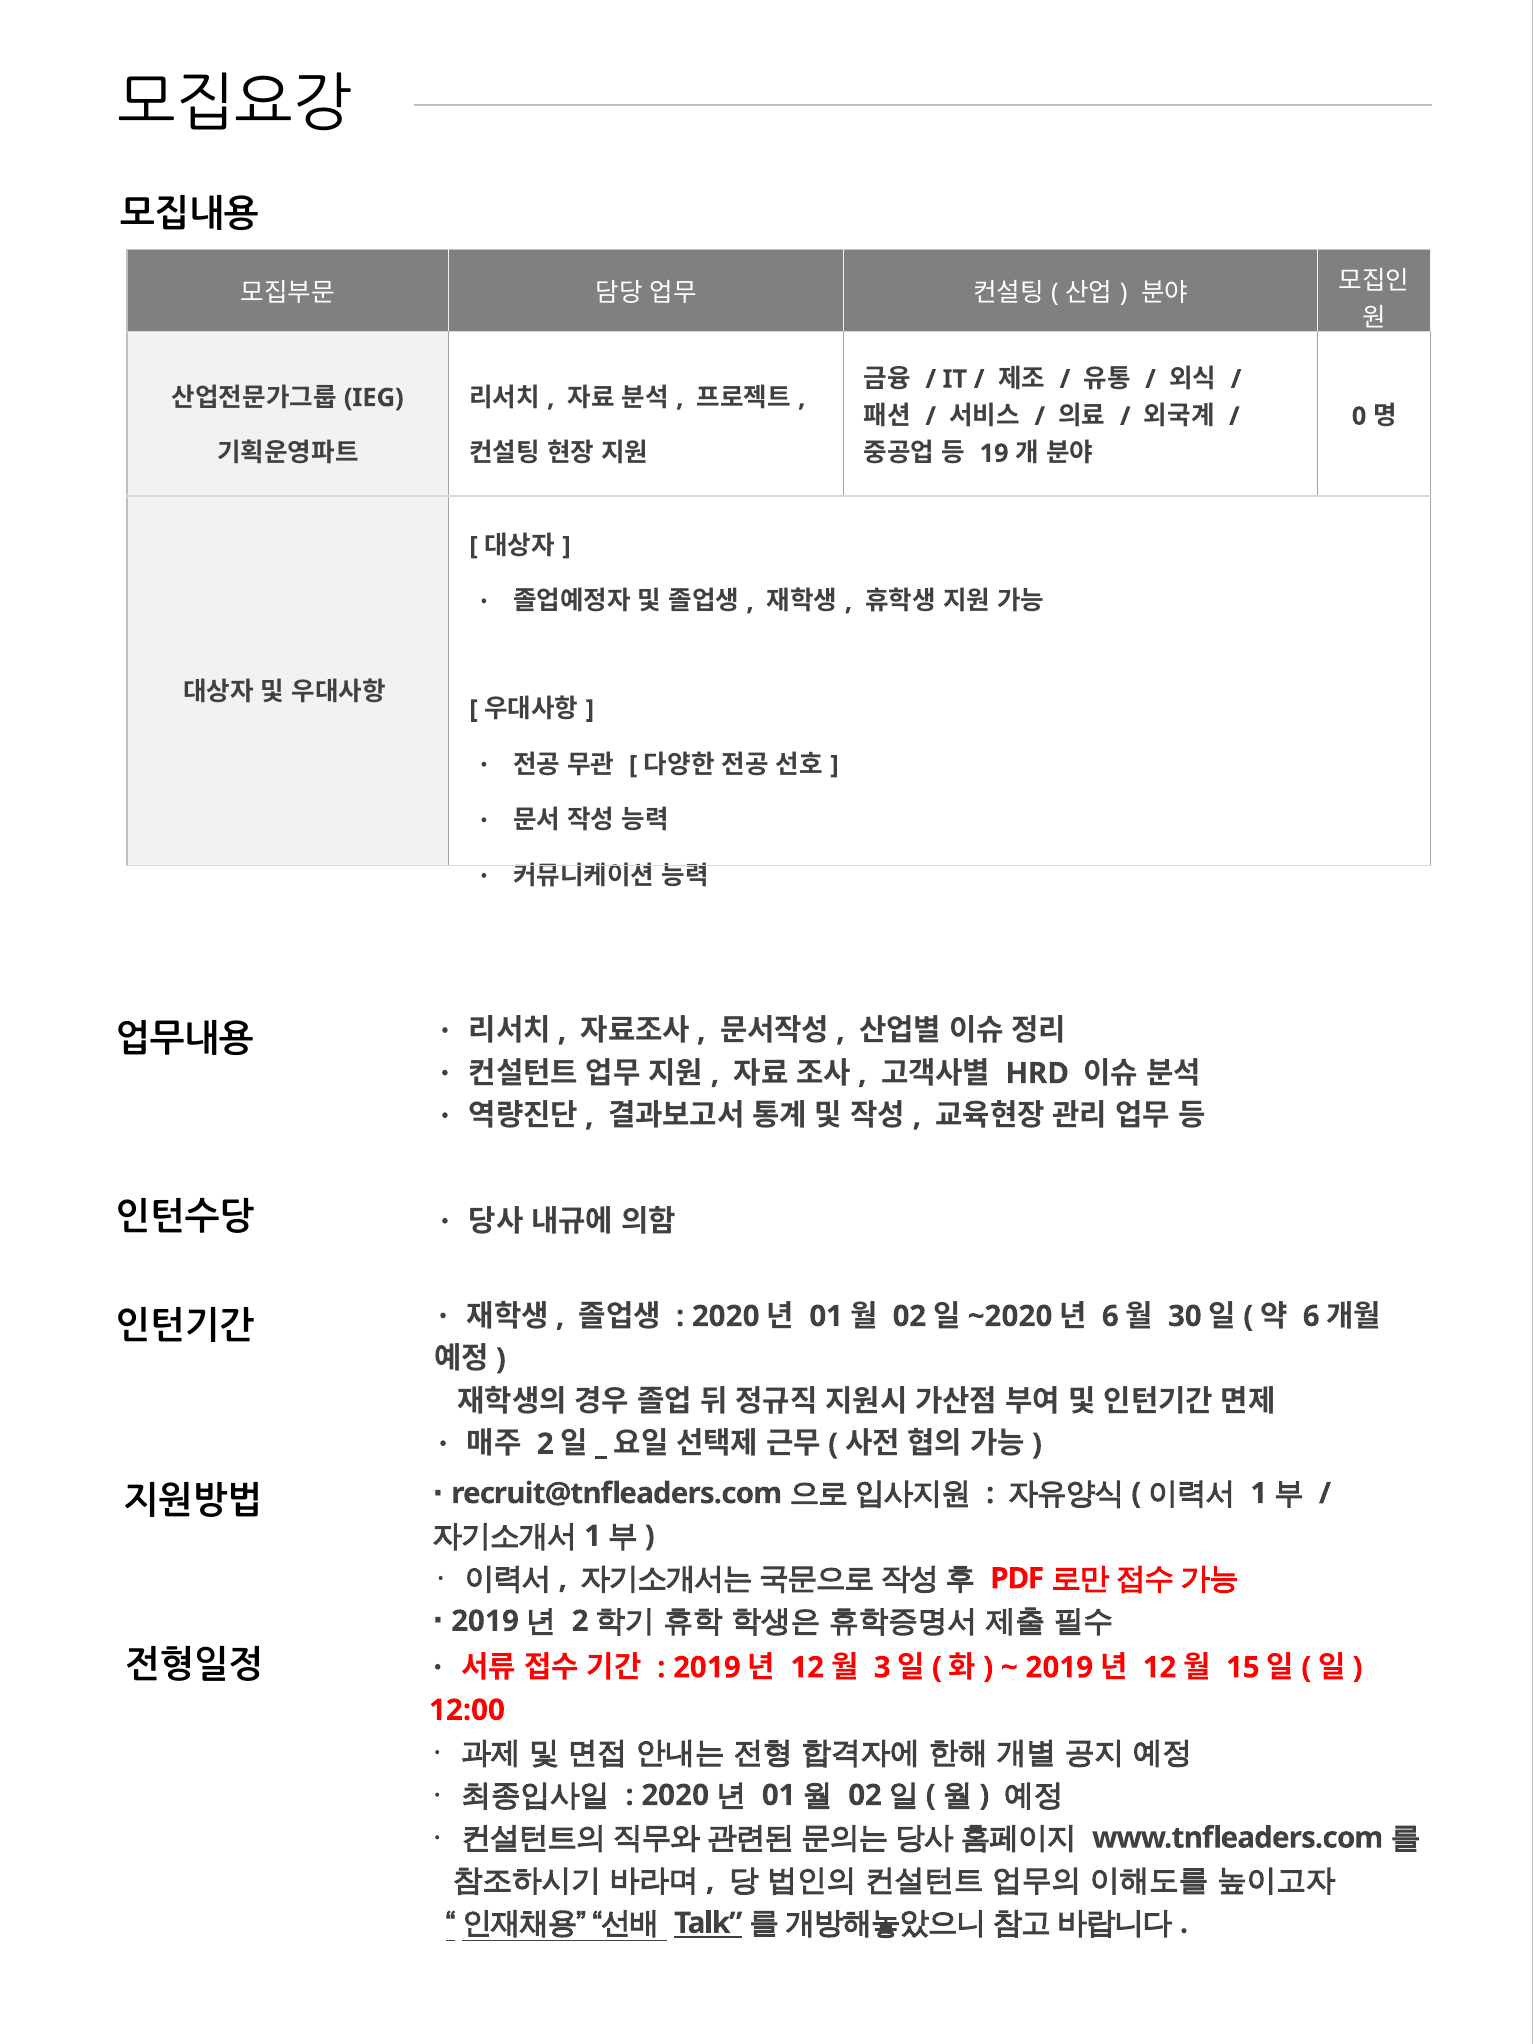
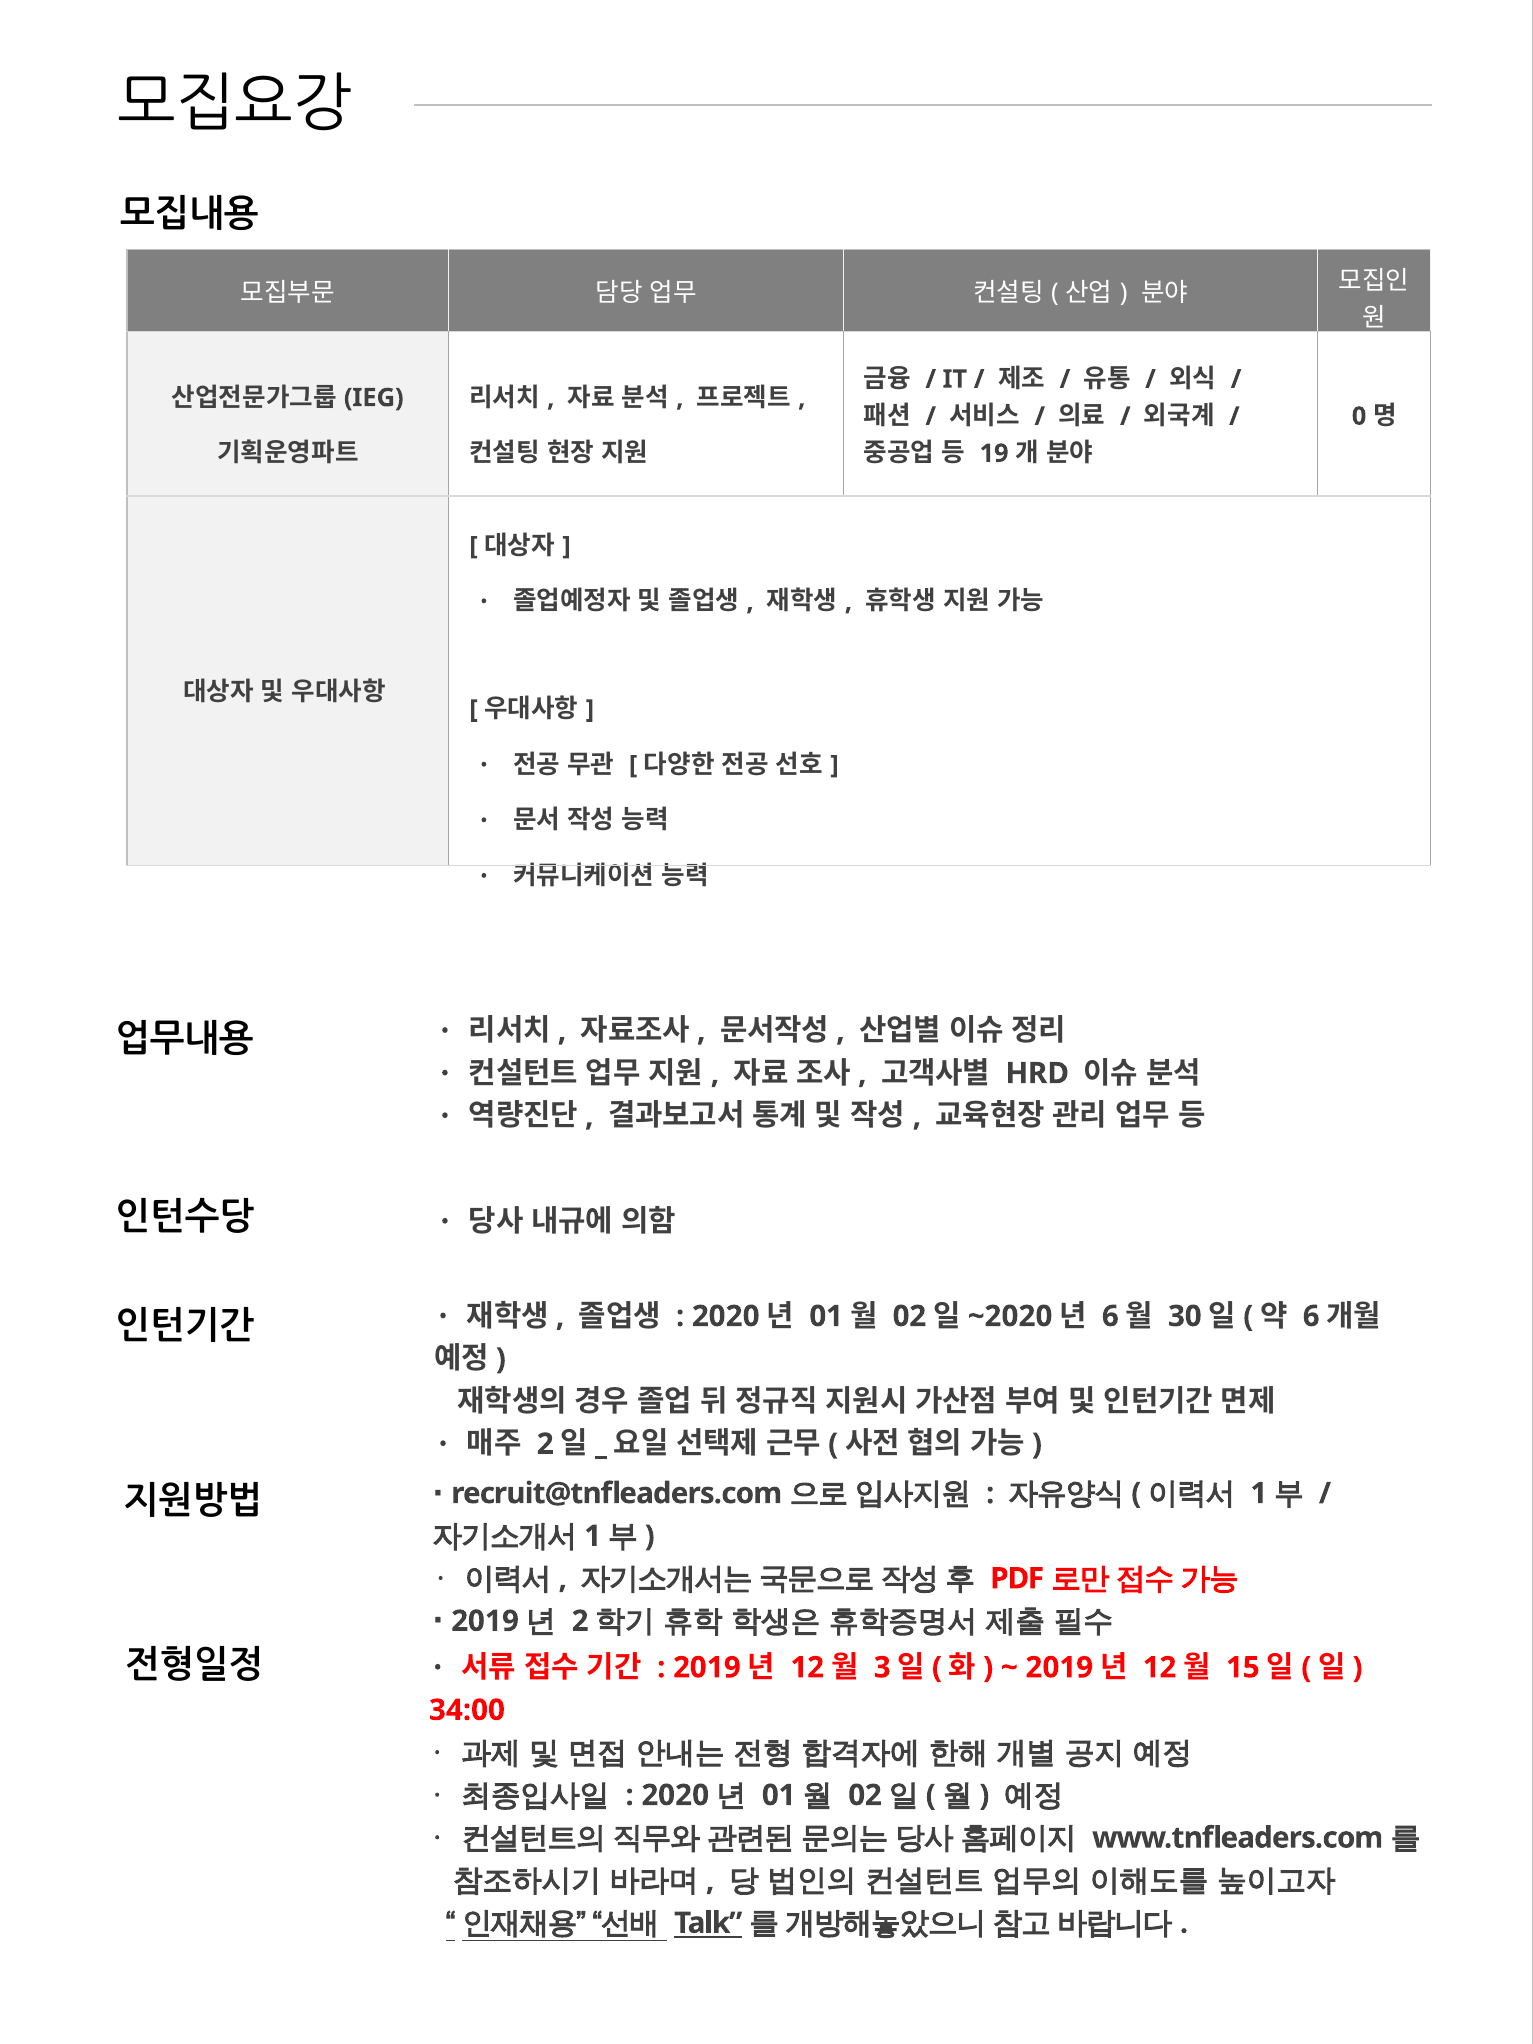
12:00: 12:00 -> 34:00
